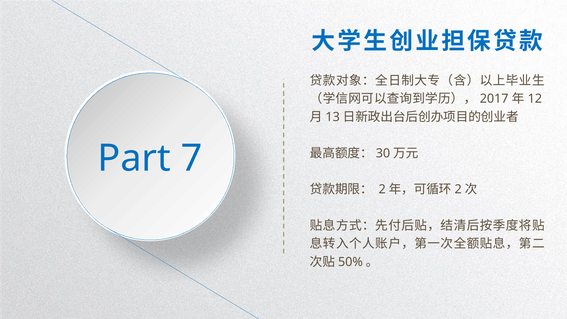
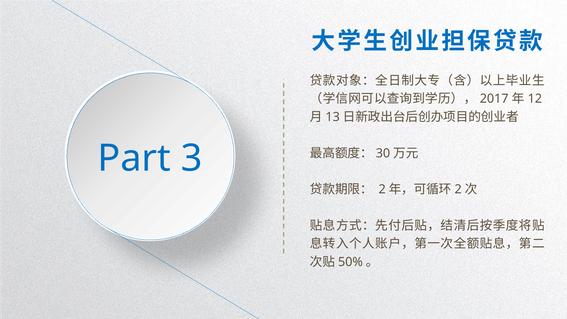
7: 7 -> 3
